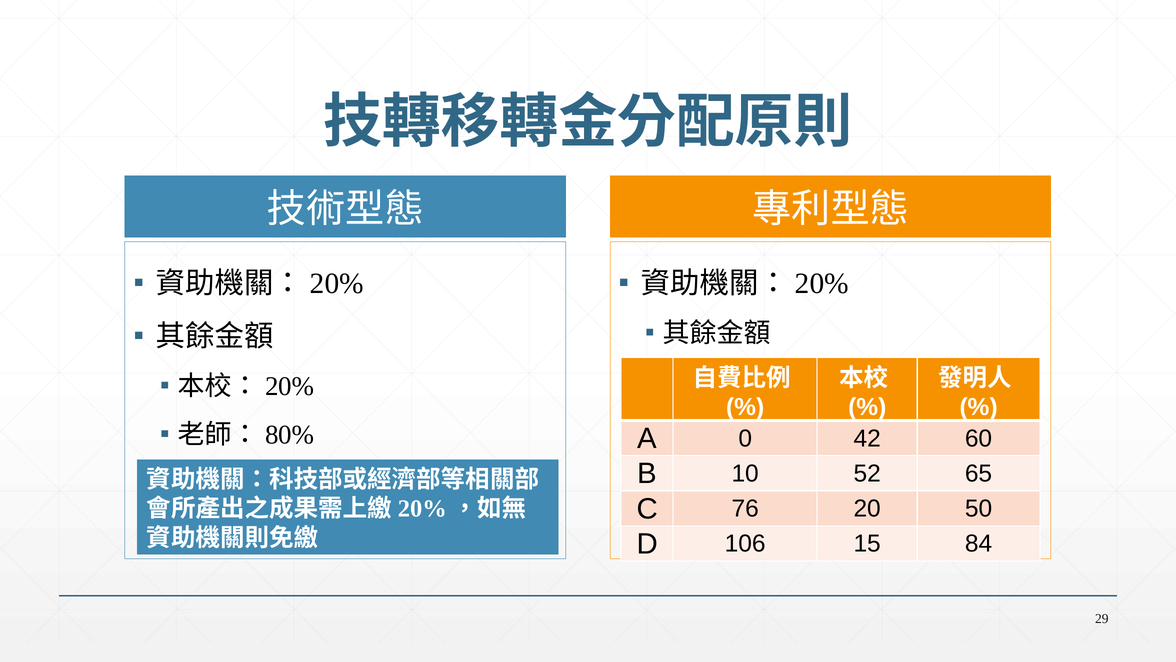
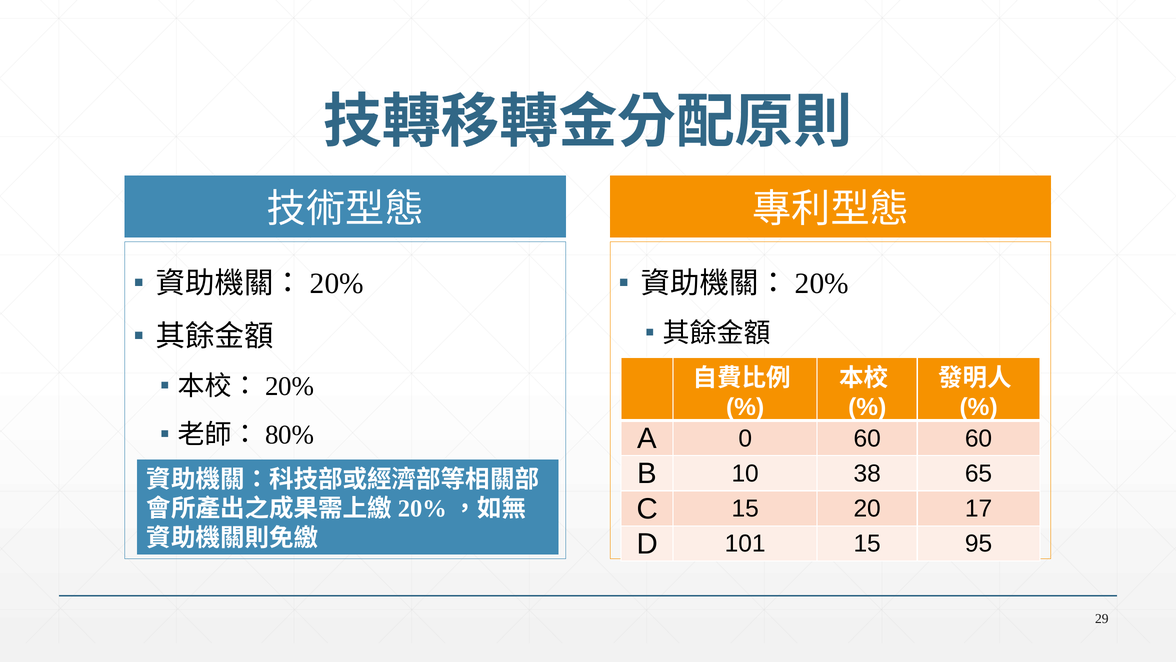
0 42: 42 -> 60
52: 52 -> 38
C 76: 76 -> 15
50: 50 -> 17
106: 106 -> 101
84: 84 -> 95
